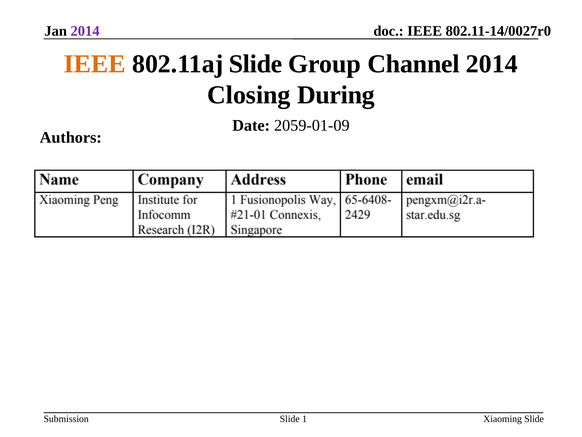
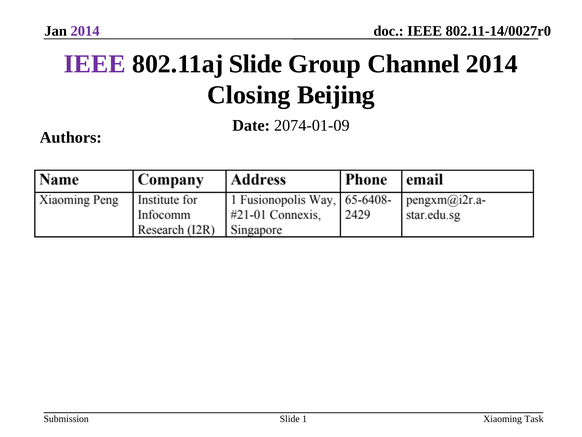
IEEE at (95, 64) colour: orange -> purple
During: During -> Beijing
2059-01-09: 2059-01-09 -> 2074-01-09
Xiaoming Slide: Slide -> Task
